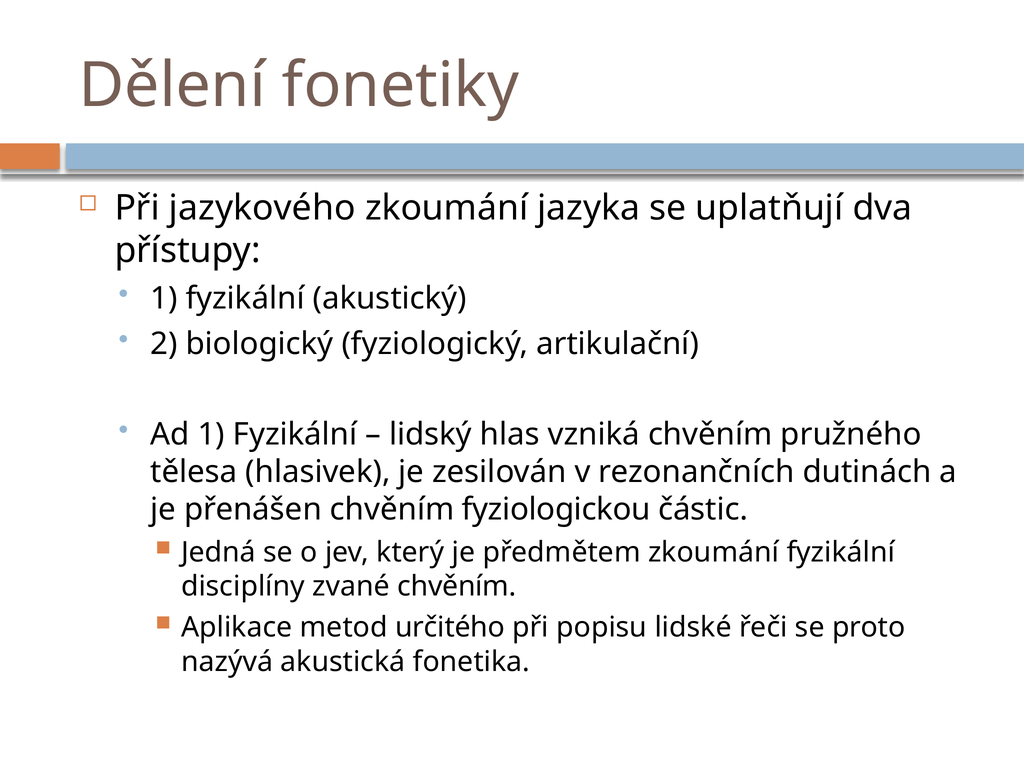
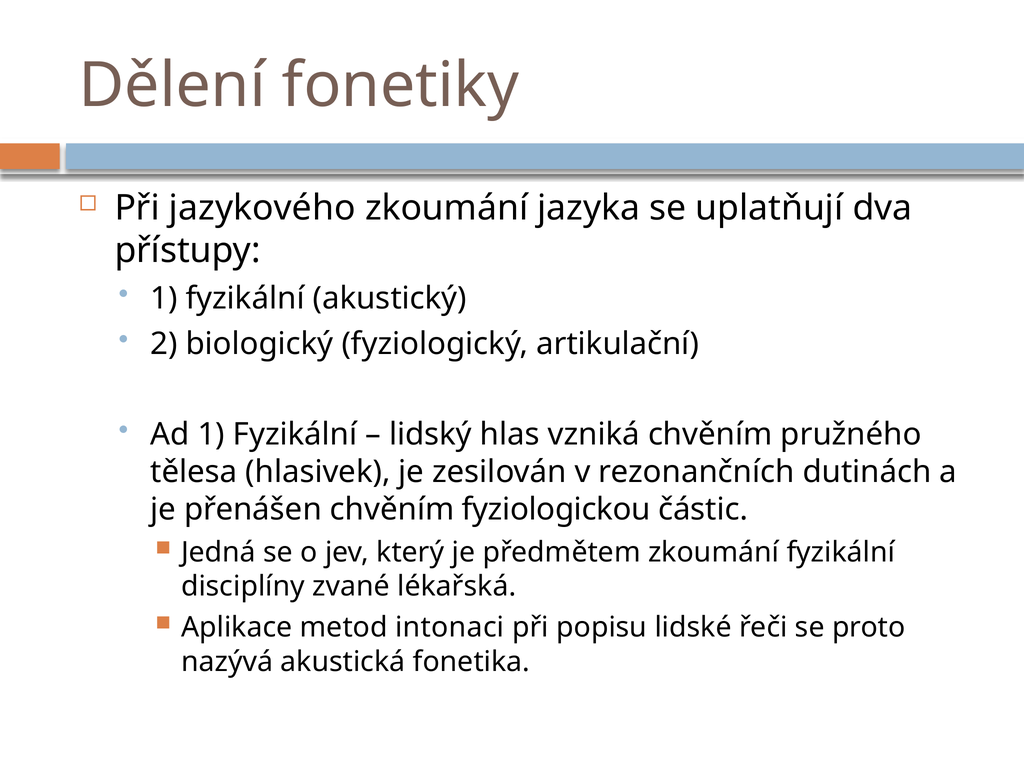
zvané chvěním: chvěním -> lékařská
určitého: určitého -> intonaci
